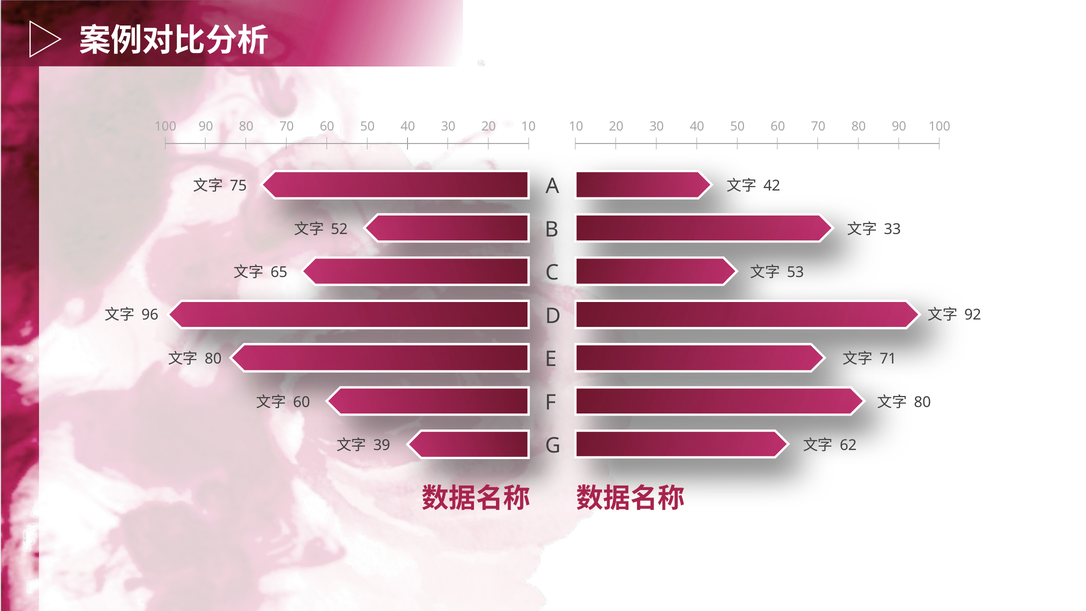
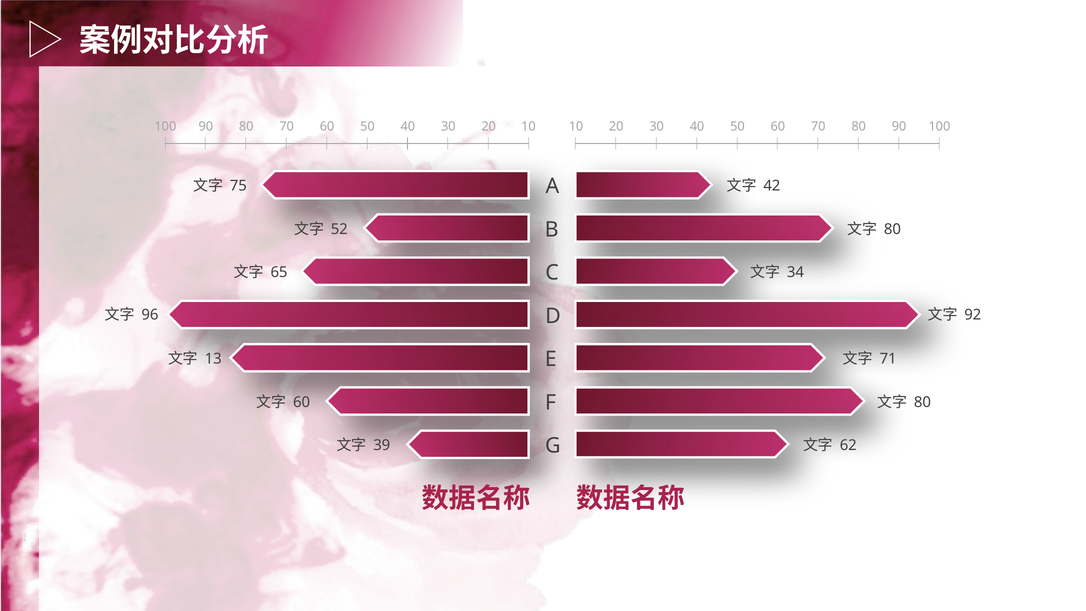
33 at (892, 229): 33 -> 80
53: 53 -> 34
80 at (213, 359): 80 -> 13
